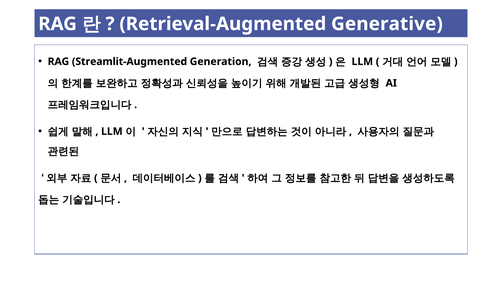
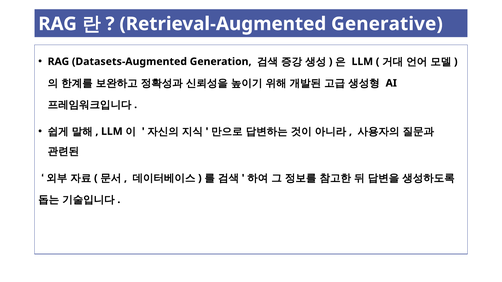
Streamlit-Augmented: Streamlit-Augmented -> Datasets-Augmented
